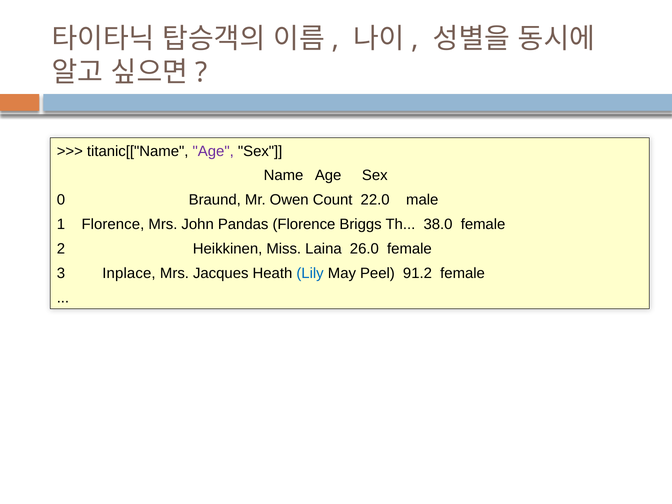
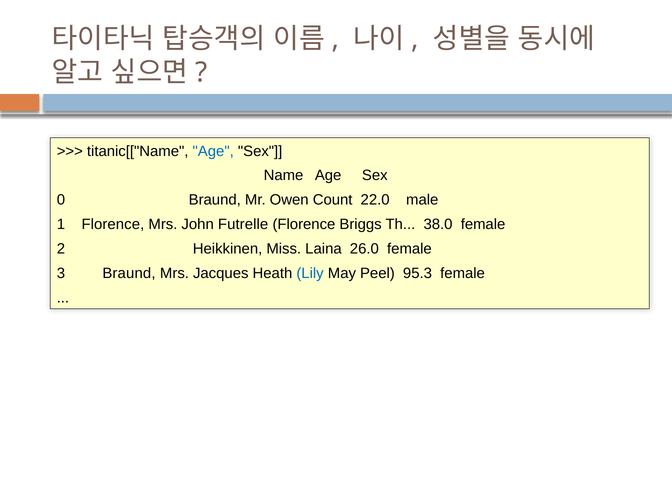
Age at (213, 151) colour: purple -> blue
Pandas: Pandas -> Futrelle
3 Inplace: Inplace -> Braund
91.2: 91.2 -> 95.3
